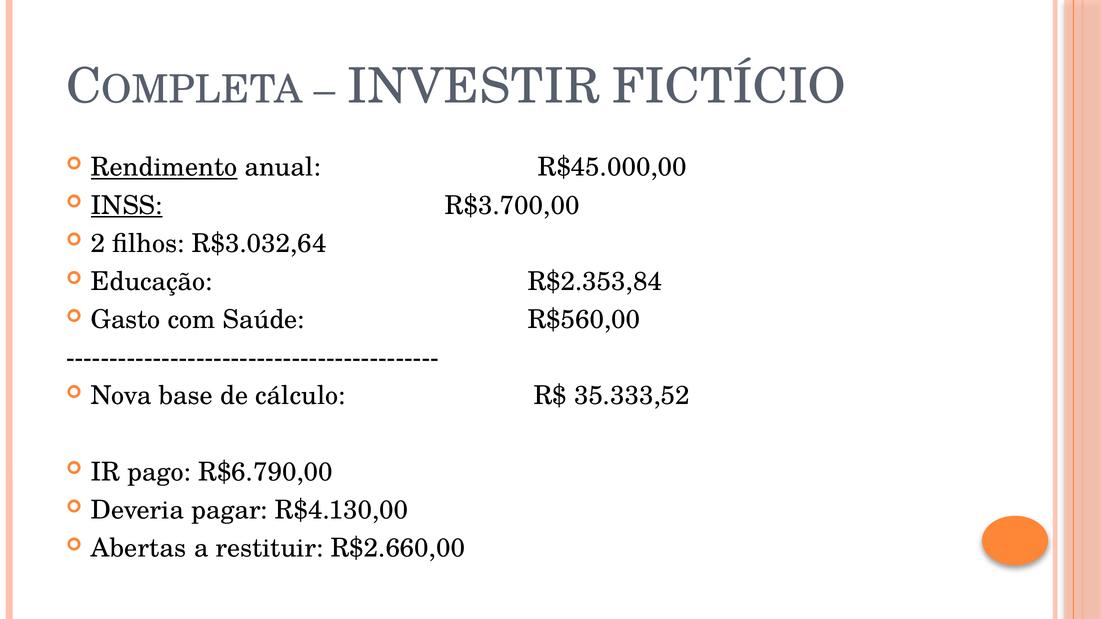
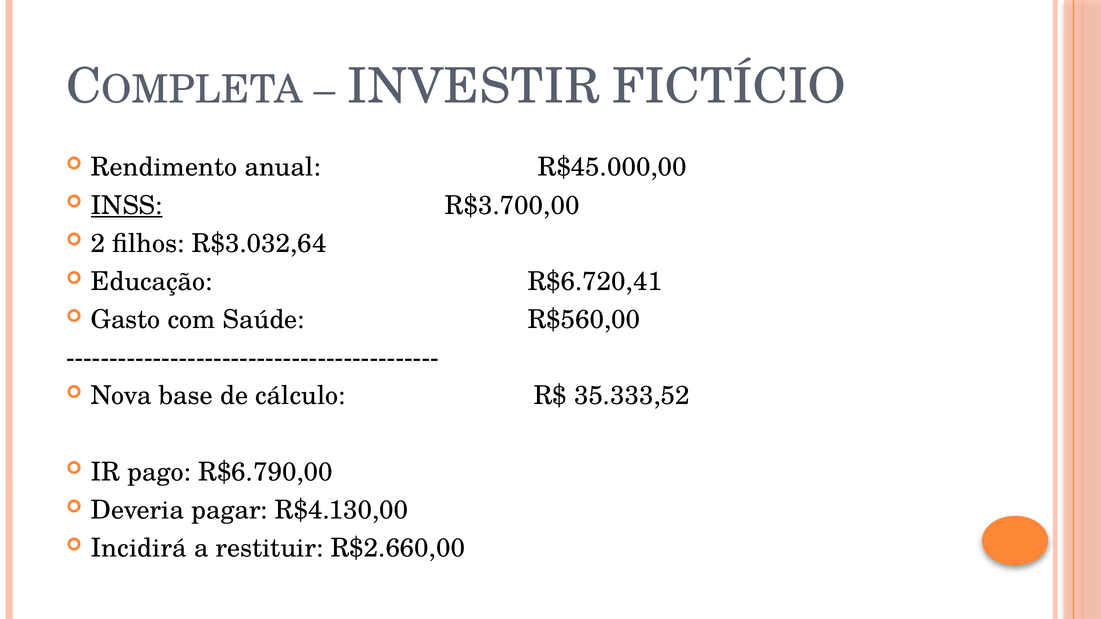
Rendimento underline: present -> none
R$2.353,84: R$2.353,84 -> R$6.720,41
Abertas: Abertas -> Incidirá
